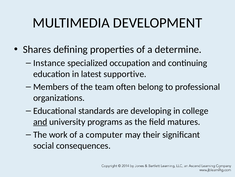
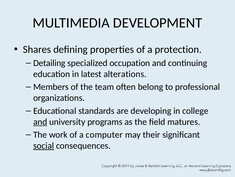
determine: determine -> protection
Instance: Instance -> Detailing
supportive: supportive -> alterations
social underline: none -> present
